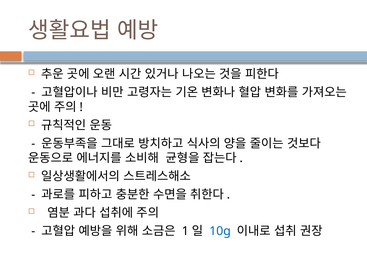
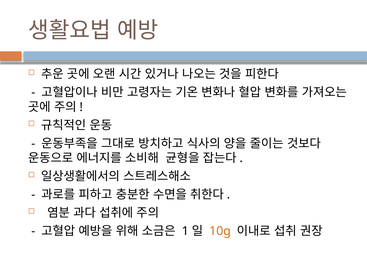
10g colour: blue -> orange
